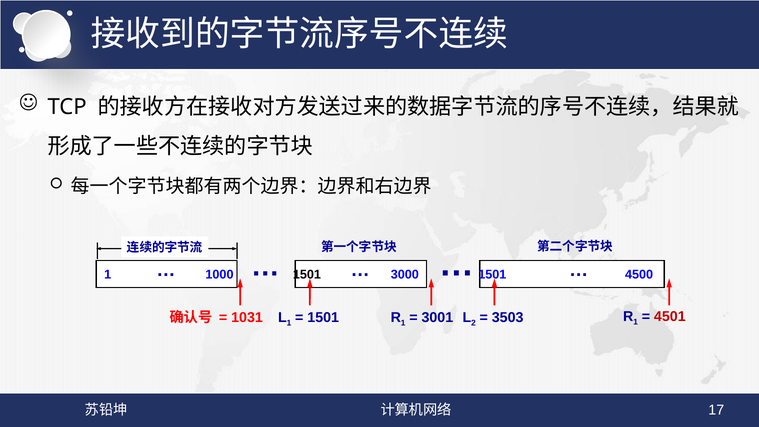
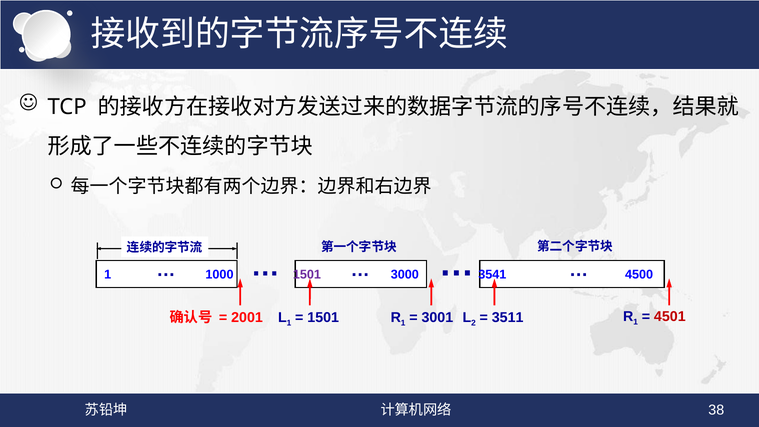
1501 at (307, 275) colour: black -> purple
3000 1501: 1501 -> 3541
1031: 1031 -> 2001
3503: 3503 -> 3511
17: 17 -> 38
